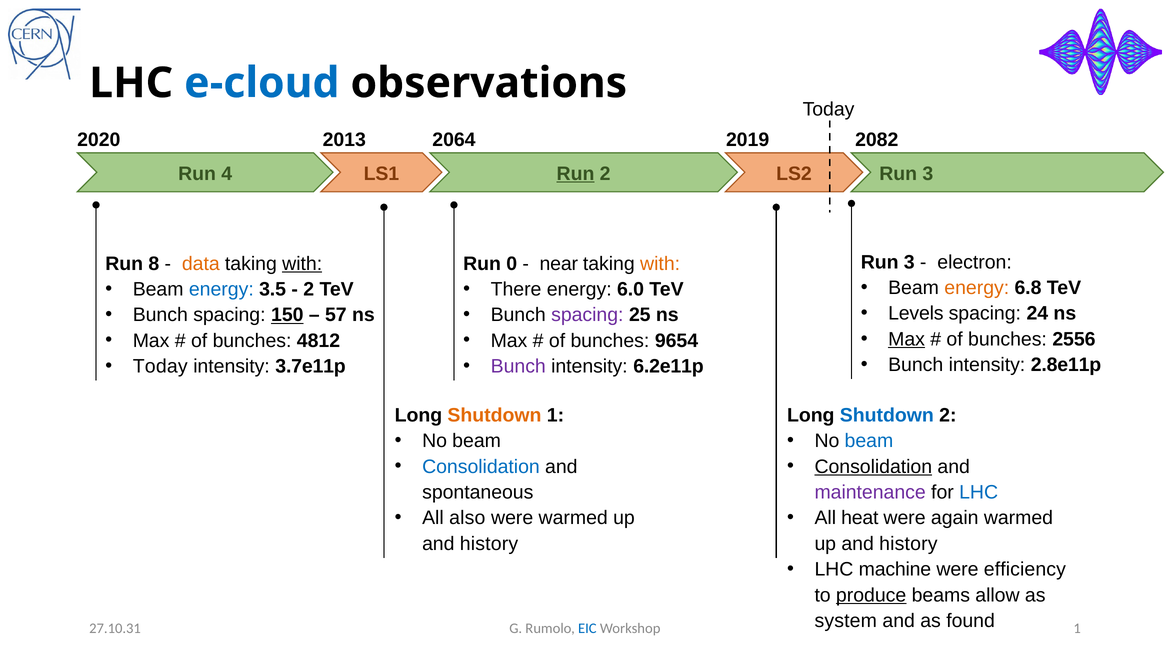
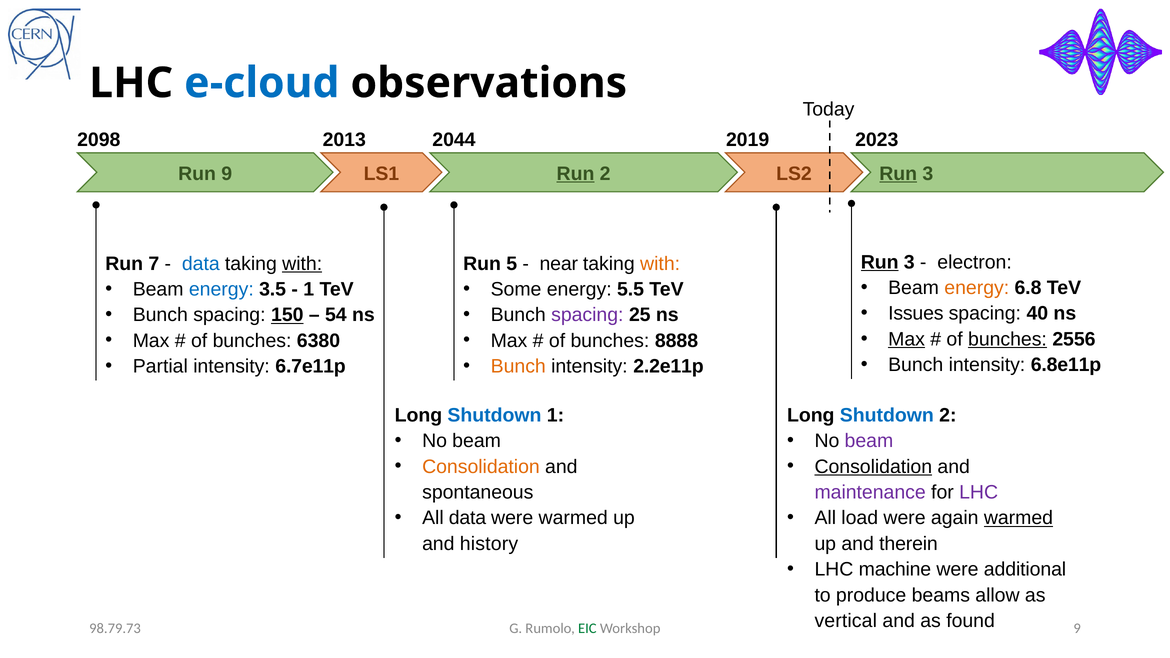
2020: 2020 -> 2098
2064: 2064 -> 2044
2082: 2082 -> 2023
Run 4: 4 -> 9
Run at (898, 174) underline: none -> present
Run at (880, 262) underline: none -> present
8: 8 -> 7
data at (201, 264) colour: orange -> blue
0: 0 -> 5
2 at (309, 289): 2 -> 1
There: There -> Some
6.0: 6.0 -> 5.5
Levels: Levels -> Issues
24: 24 -> 40
57: 57 -> 54
bunches at (1007, 339) underline: none -> present
4812: 4812 -> 6380
9654: 9654 -> 8888
2.8e11p: 2.8e11p -> 6.8e11p
Today at (160, 366): Today -> Partial
3.7e11p: 3.7e11p -> 6.7e11p
Bunch at (518, 366) colour: purple -> orange
6.2e11p: 6.2e11p -> 2.2e11p
Shutdown at (494, 415) colour: orange -> blue
beam at (869, 441) colour: blue -> purple
Consolidation at (481, 467) colour: blue -> orange
LHC at (979, 492) colour: blue -> purple
All also: also -> data
heat: heat -> load
warmed at (1018, 518) underline: none -> present
history at (908, 544): history -> therein
efficiency: efficiency -> additional
produce underline: present -> none
system: system -> vertical
EIC colour: blue -> green
Workshop 1: 1 -> 9
27.10.31: 27.10.31 -> 98.79.73
